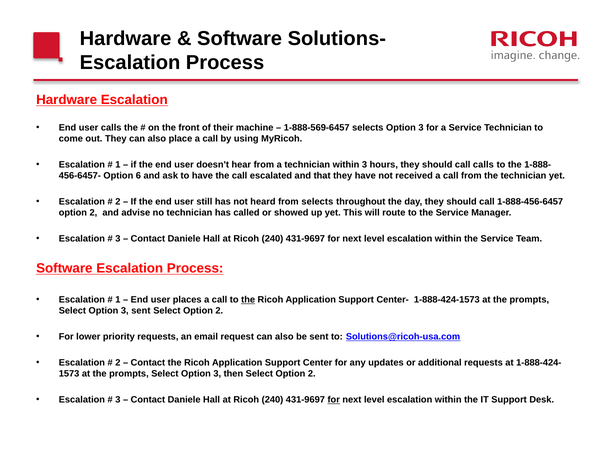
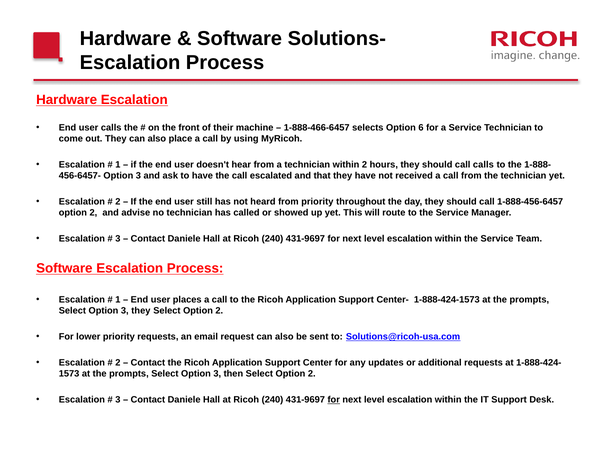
1-888-569-6457: 1-888-569-6457 -> 1-888-466-6457
selects Option 3: 3 -> 6
within 3: 3 -> 2
6 at (138, 176): 6 -> 3
from selects: selects -> priority
the at (248, 300) underline: present -> none
3 sent: sent -> they
